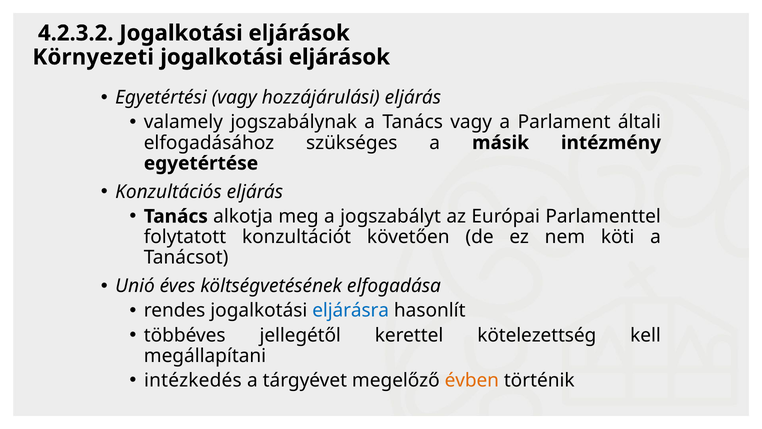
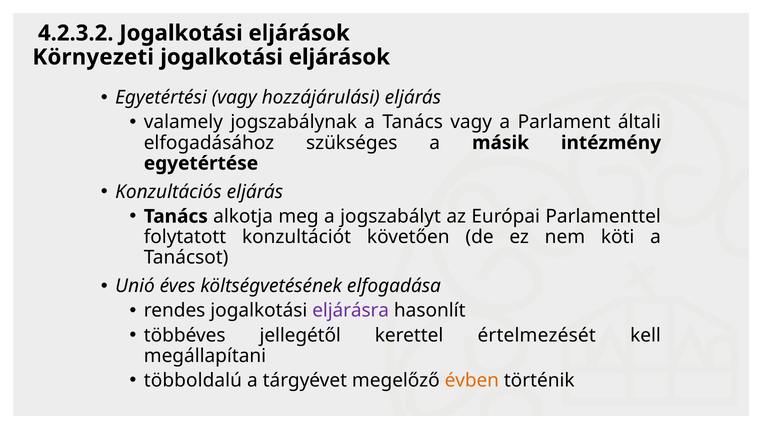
eljárásra colour: blue -> purple
kötelezettség: kötelezettség -> értelmezését
intézkedés: intézkedés -> többoldalú
